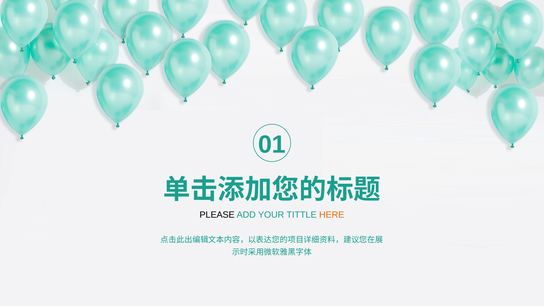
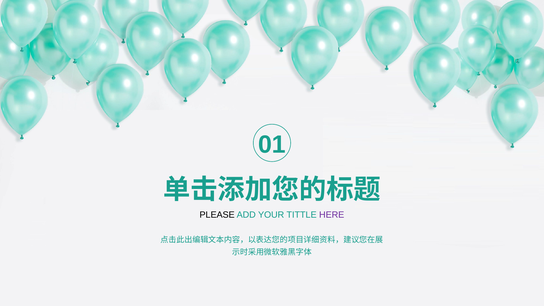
HERE colour: orange -> purple
